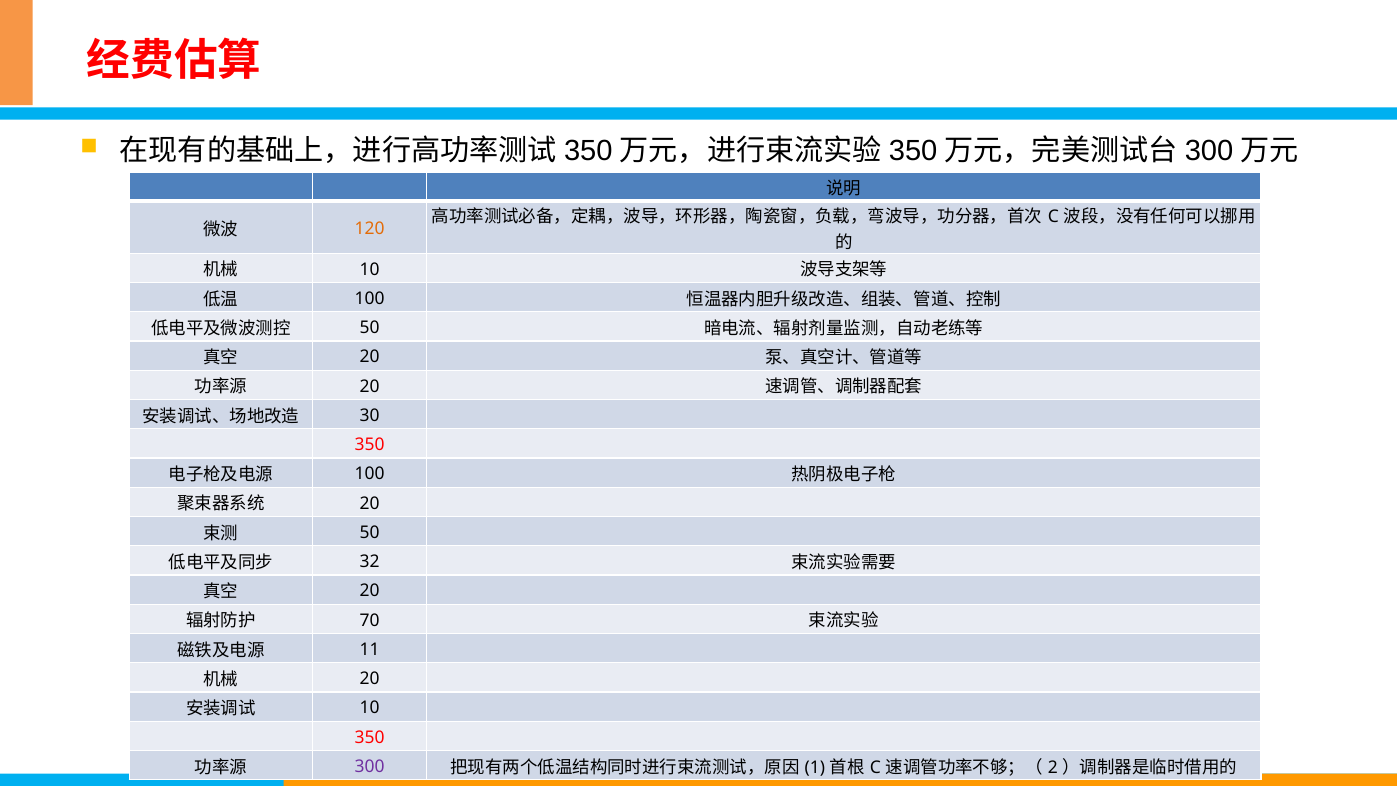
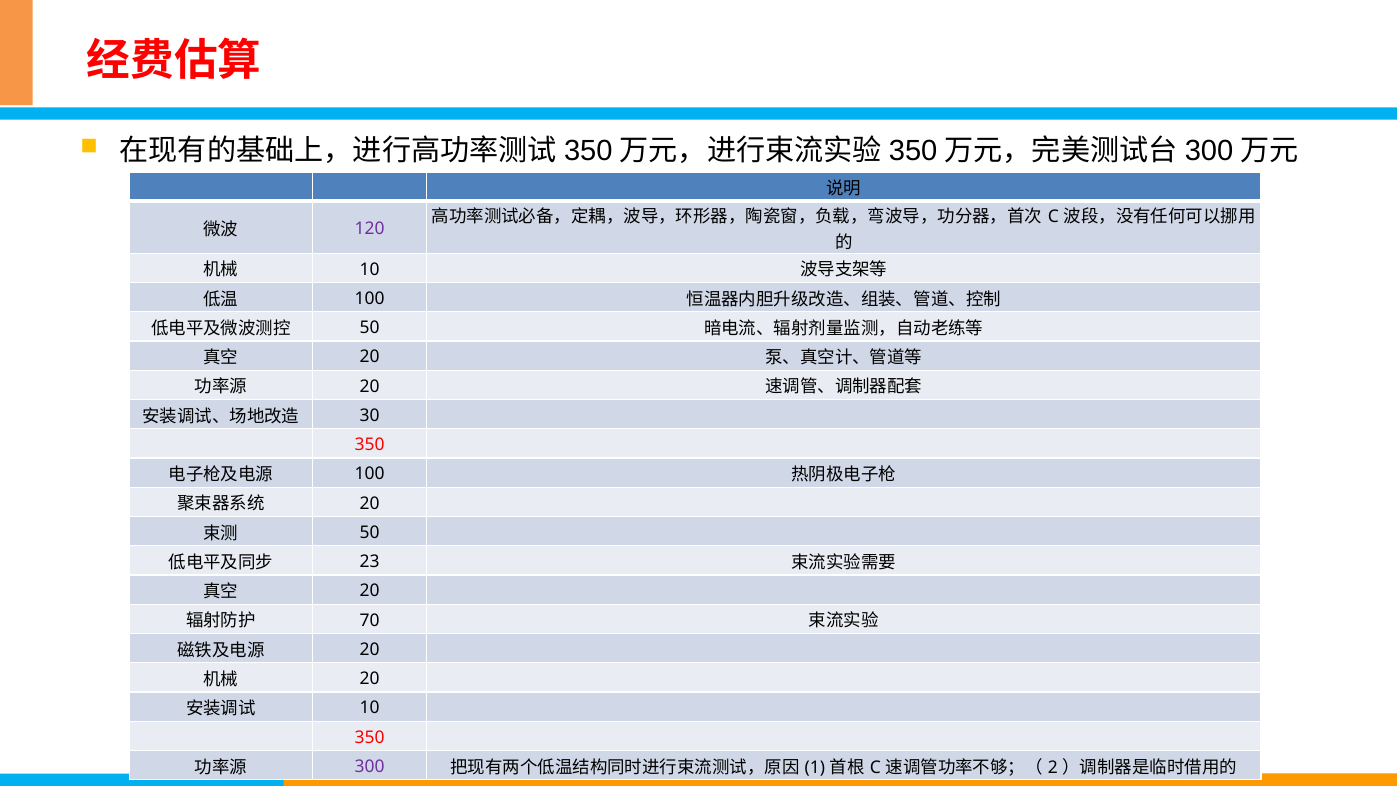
120 colour: orange -> purple
32: 32 -> 23
11 at (370, 649): 11 -> 20
